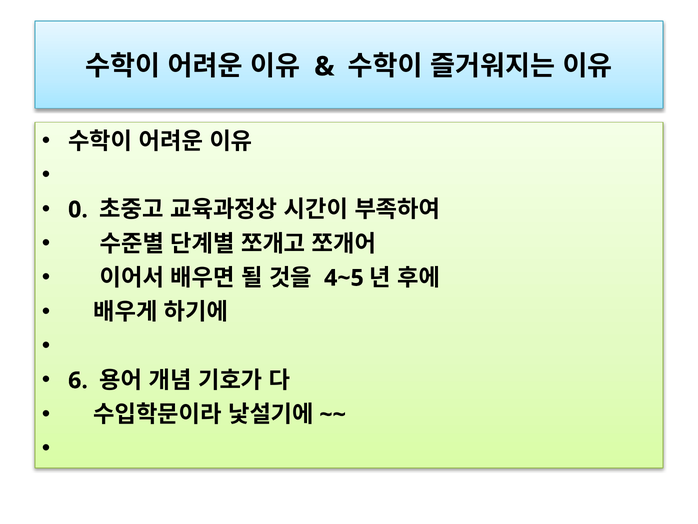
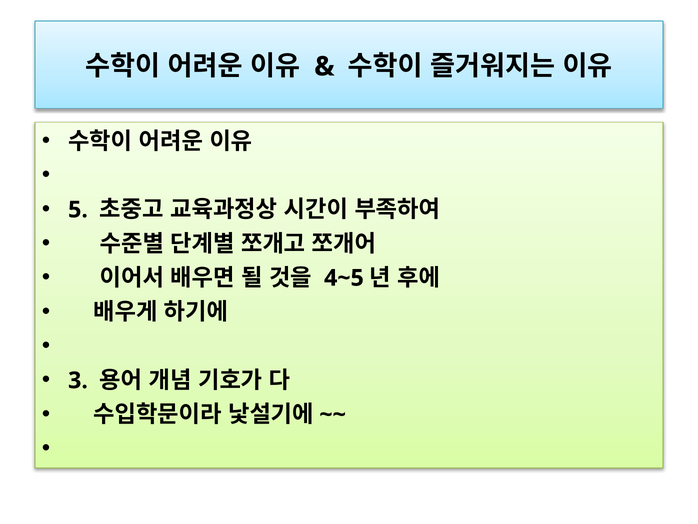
0: 0 -> 5
6: 6 -> 3
